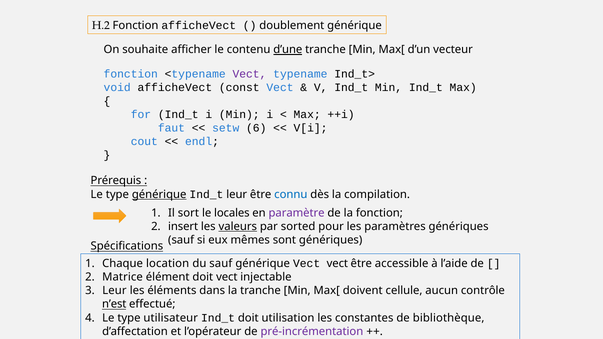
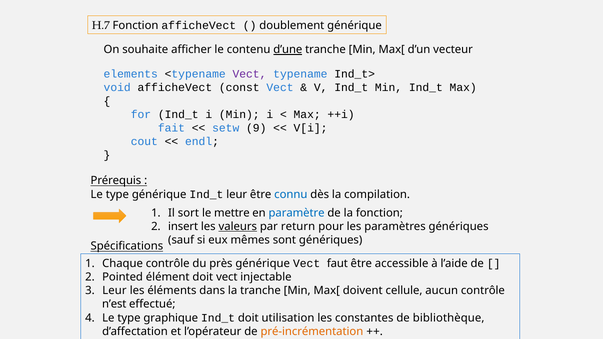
H.2: H.2 -> H.7
fonction at (131, 74): fonction -> elements
faut: faut -> fait
6: 6 -> 9
générique at (159, 194) underline: present -> none
locales: locales -> mettre
paramètre colour: purple -> blue
sorted: sorted -> return
Chaque location: location -> contrôle
du sauf: sauf -> près
Vect vect: vect -> faut
Matrice: Matrice -> Pointed
n’est underline: present -> none
utilisateur: utilisateur -> graphique
pré-incrémentation colour: purple -> orange
